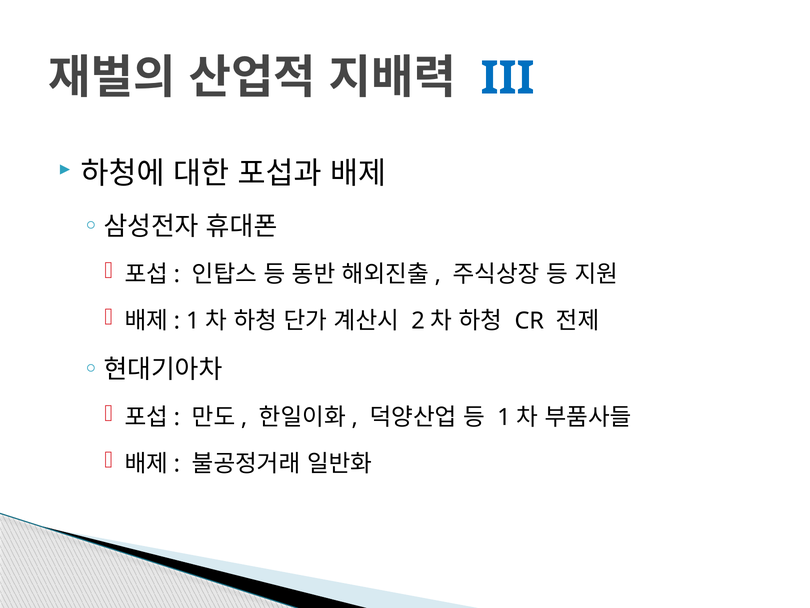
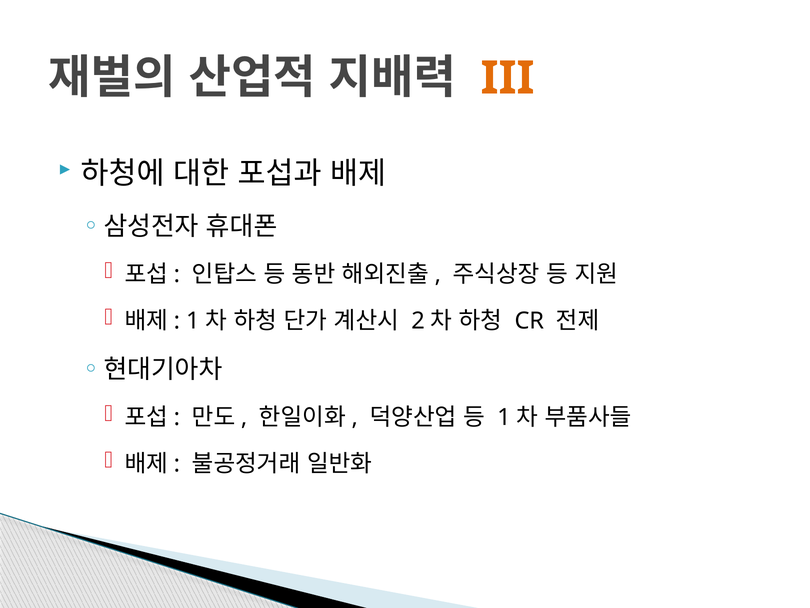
III colour: blue -> orange
